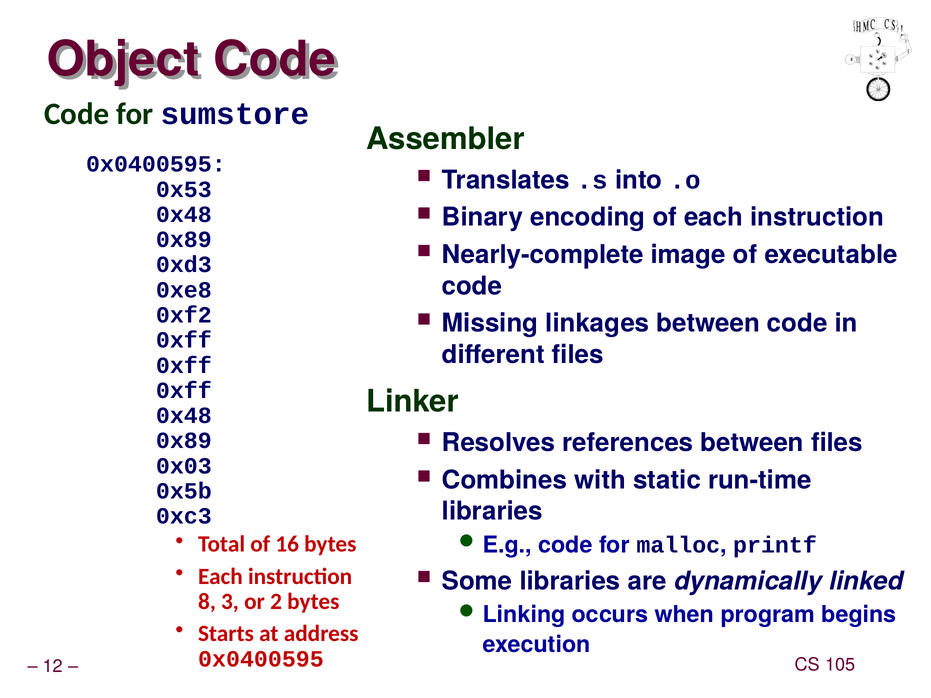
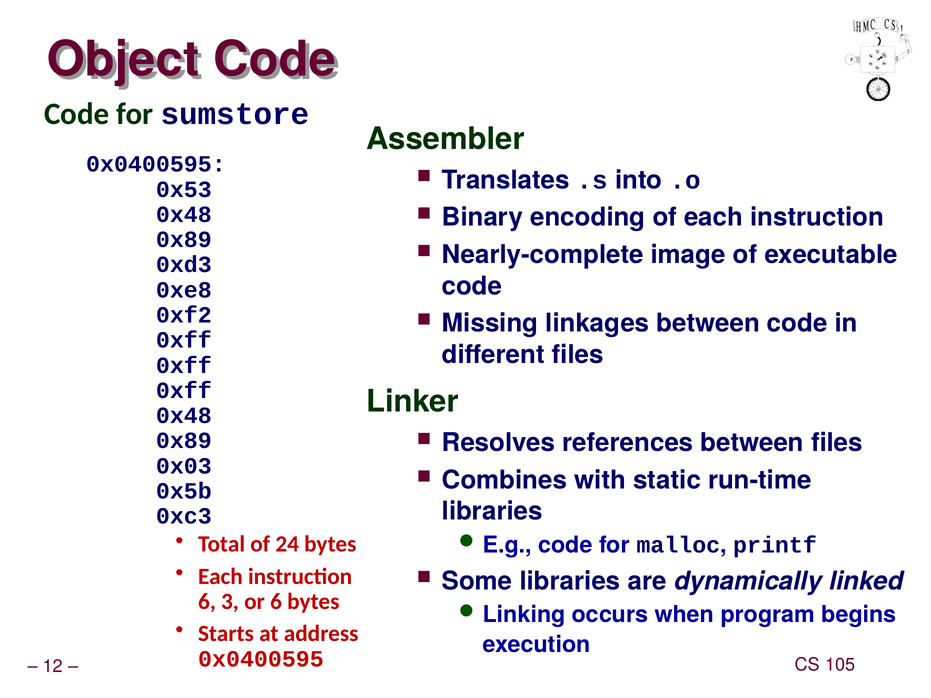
16: 16 -> 24
8 at (207, 602): 8 -> 6
or 2: 2 -> 6
